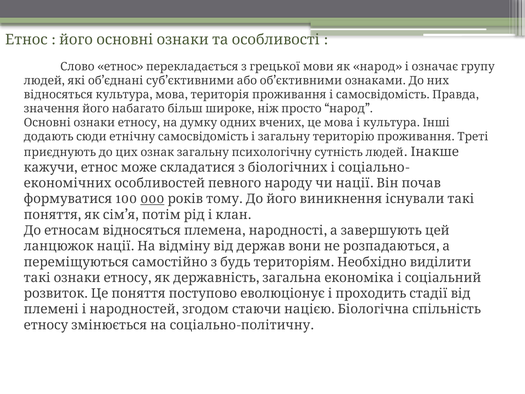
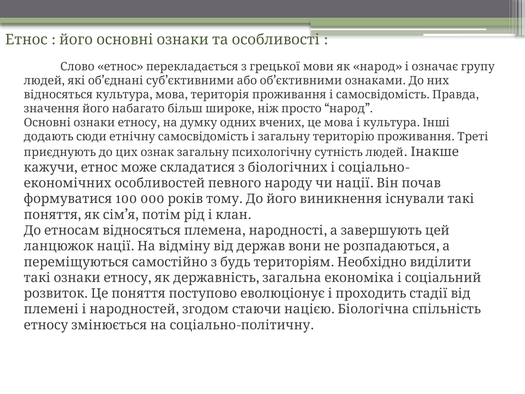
000 underline: present -> none
